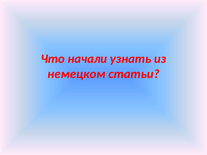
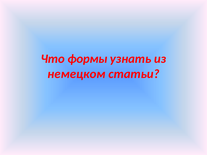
начали: начали -> формы
